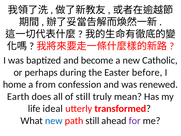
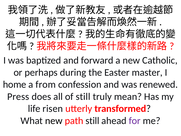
become: become -> forward
before: before -> master
Earth: Earth -> Press
ideal: ideal -> risen
new at (54, 121) colour: blue -> black
